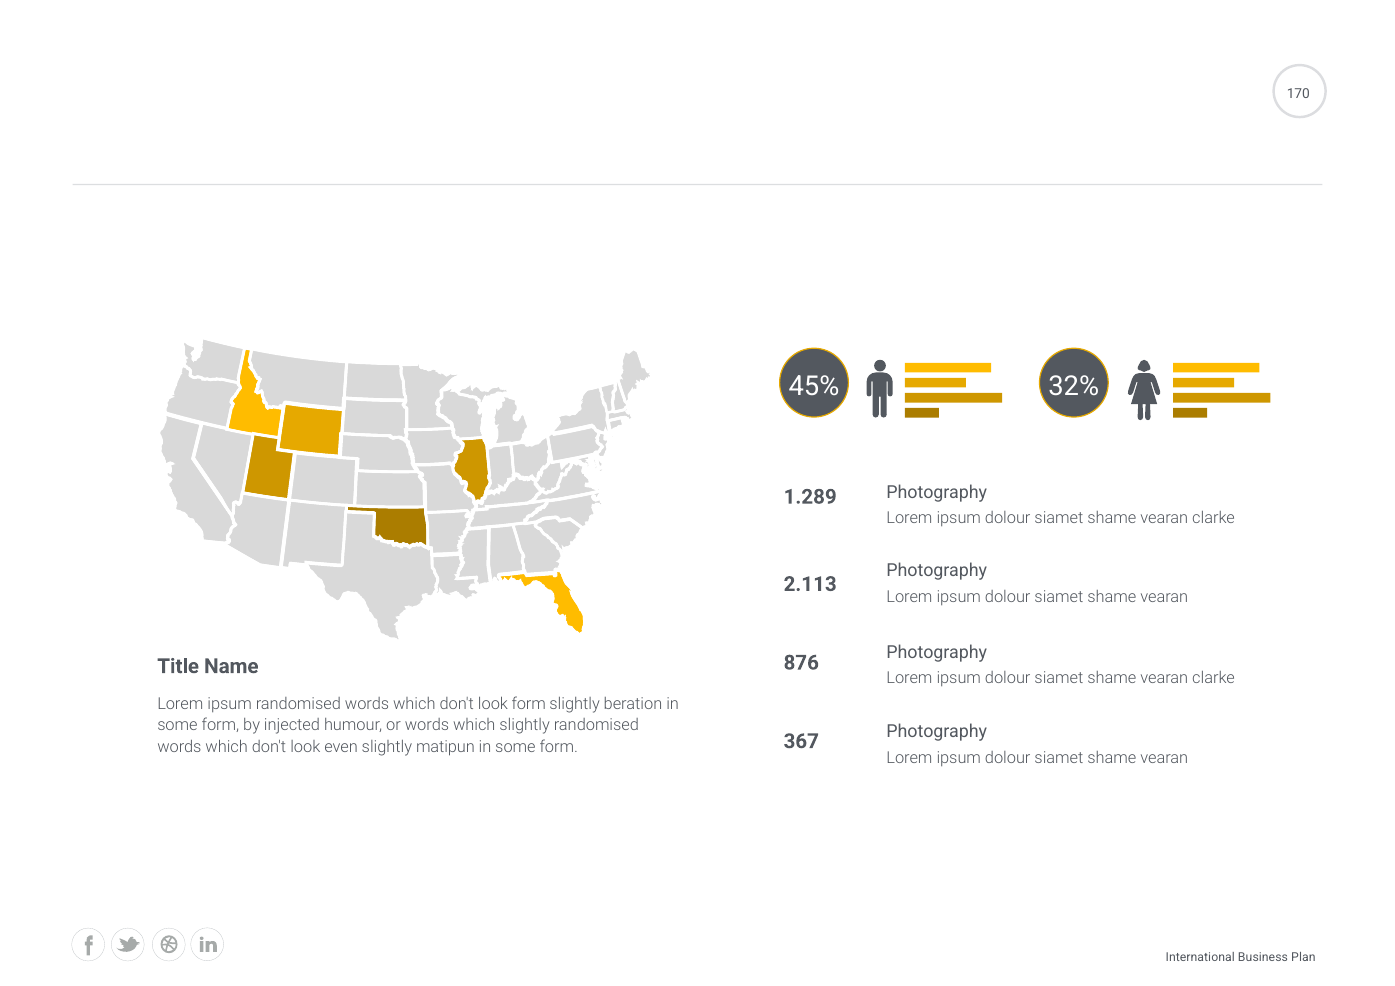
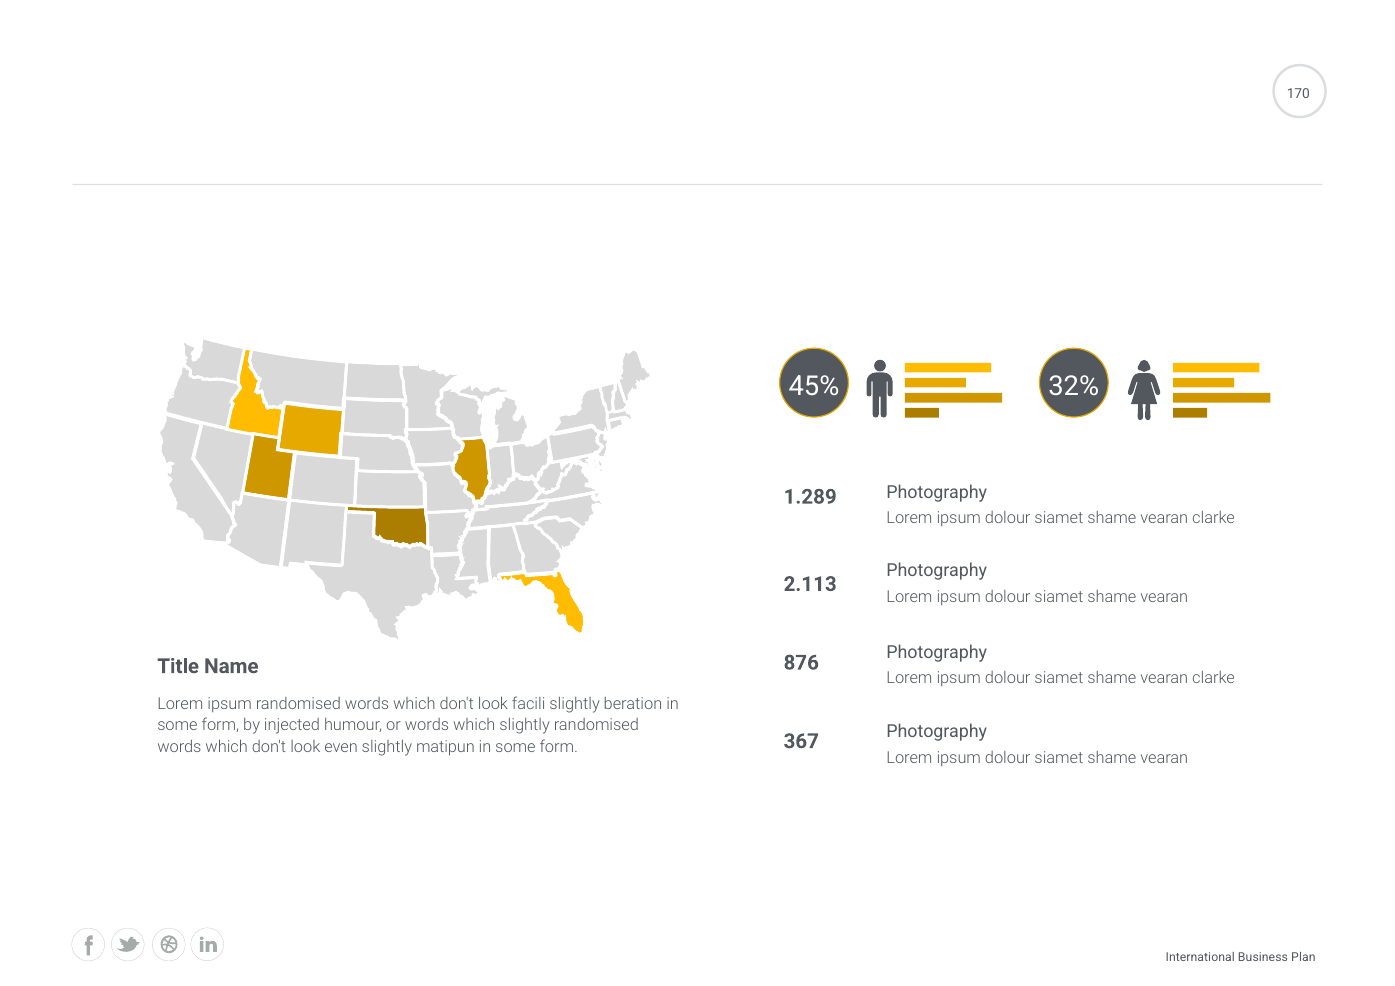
look form: form -> facili
